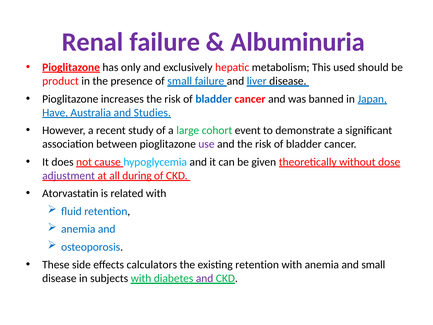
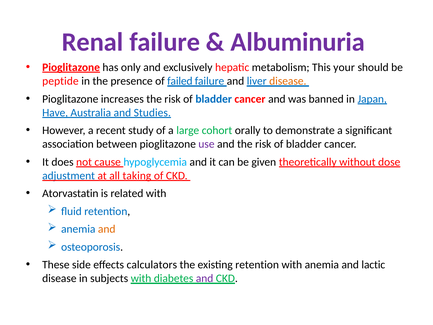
used: used -> your
product: product -> peptide
of small: small -> failed
disease at (288, 81) colour: black -> orange
event: event -> orally
adjustment colour: purple -> blue
during: during -> taking
and at (107, 229) colour: blue -> orange
and small: small -> lactic
